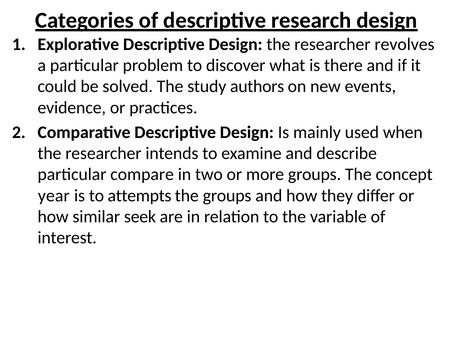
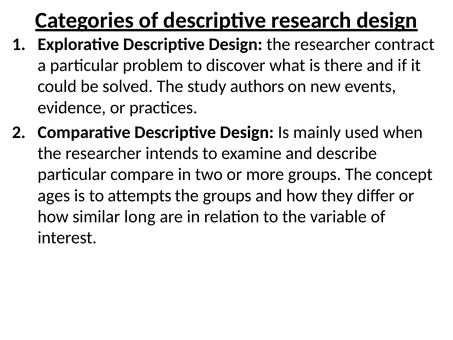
revolves: revolves -> contract
year: year -> ages
seek: seek -> long
